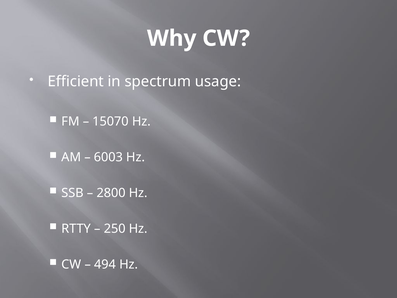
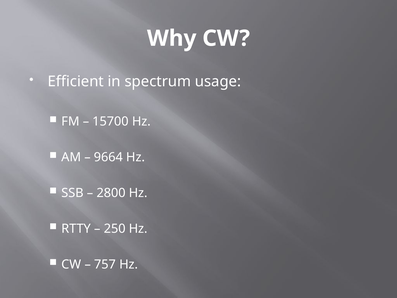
15070: 15070 -> 15700
6003: 6003 -> 9664
494: 494 -> 757
